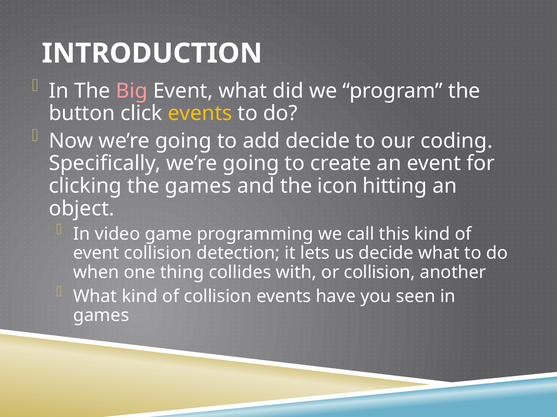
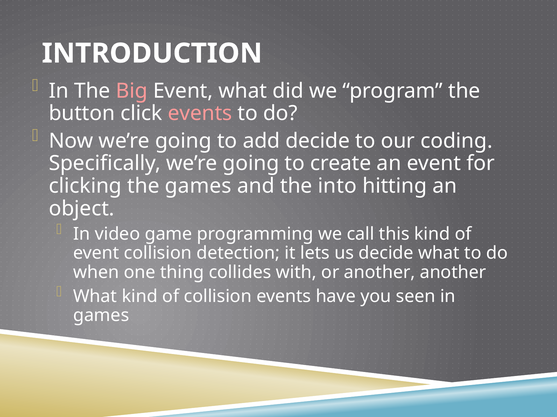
events at (200, 114) colour: yellow -> pink
icon: icon -> into
or collision: collision -> another
